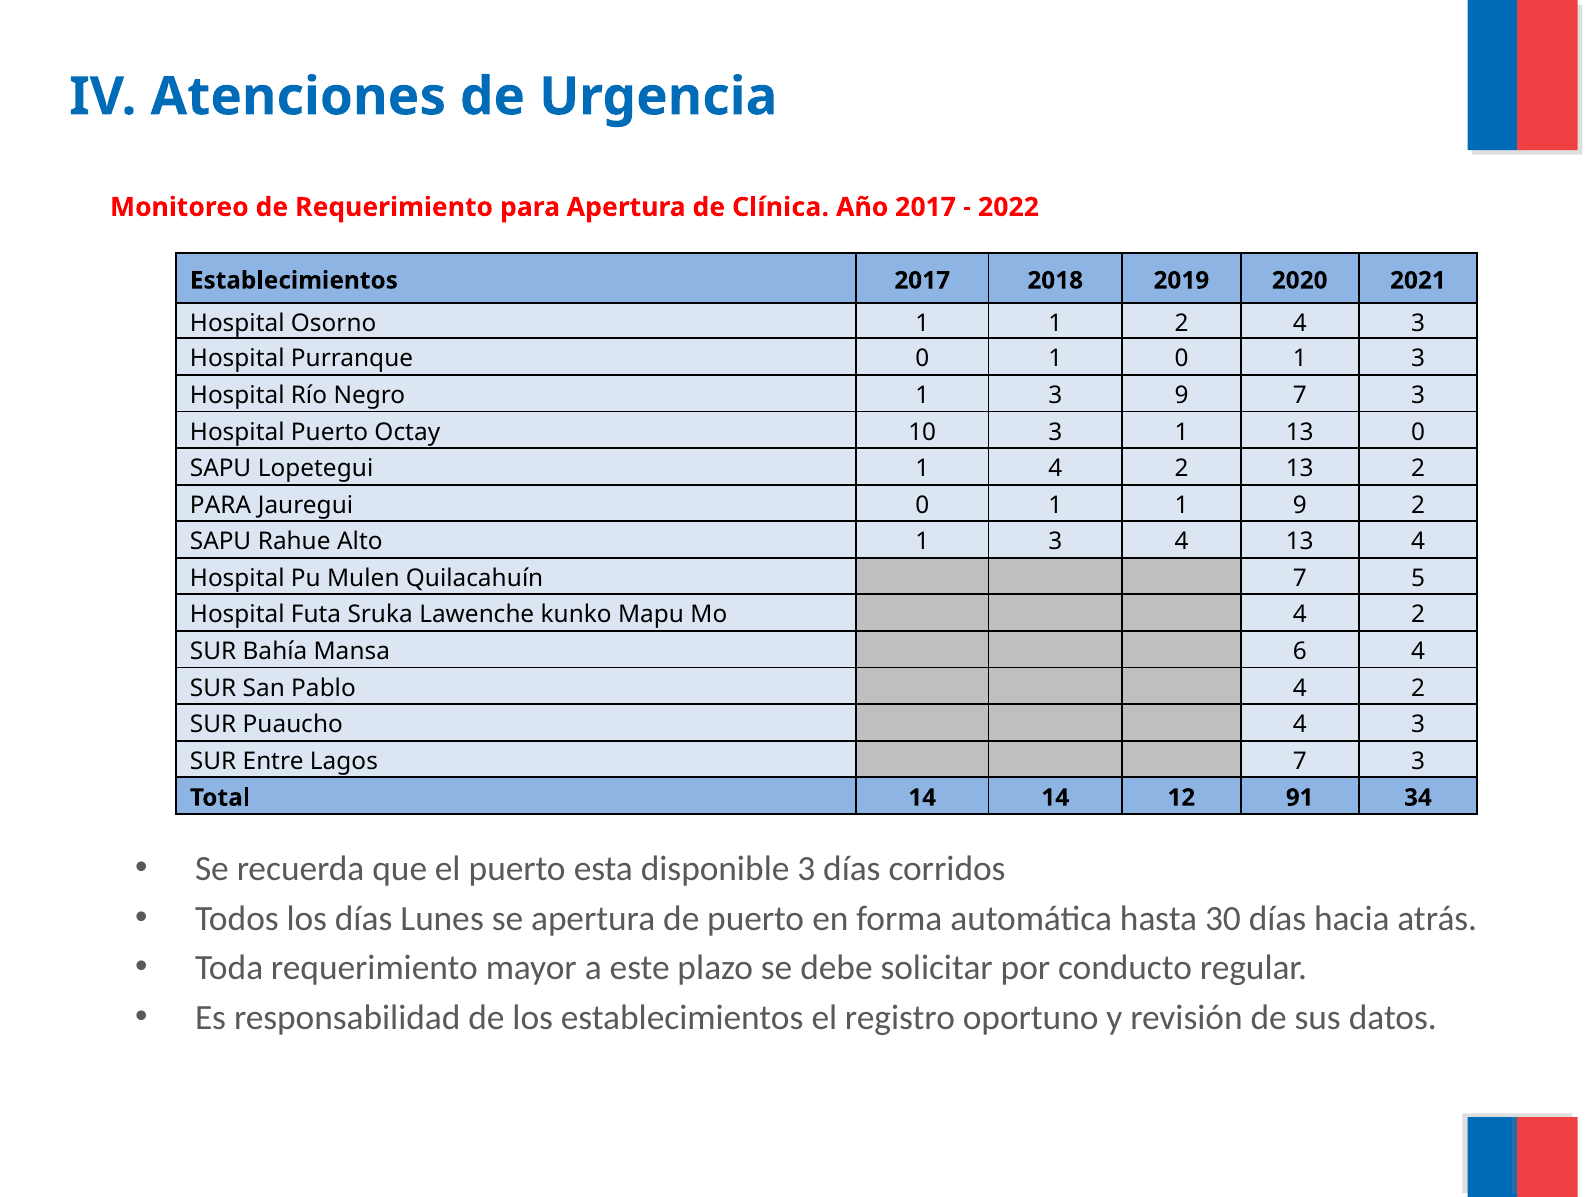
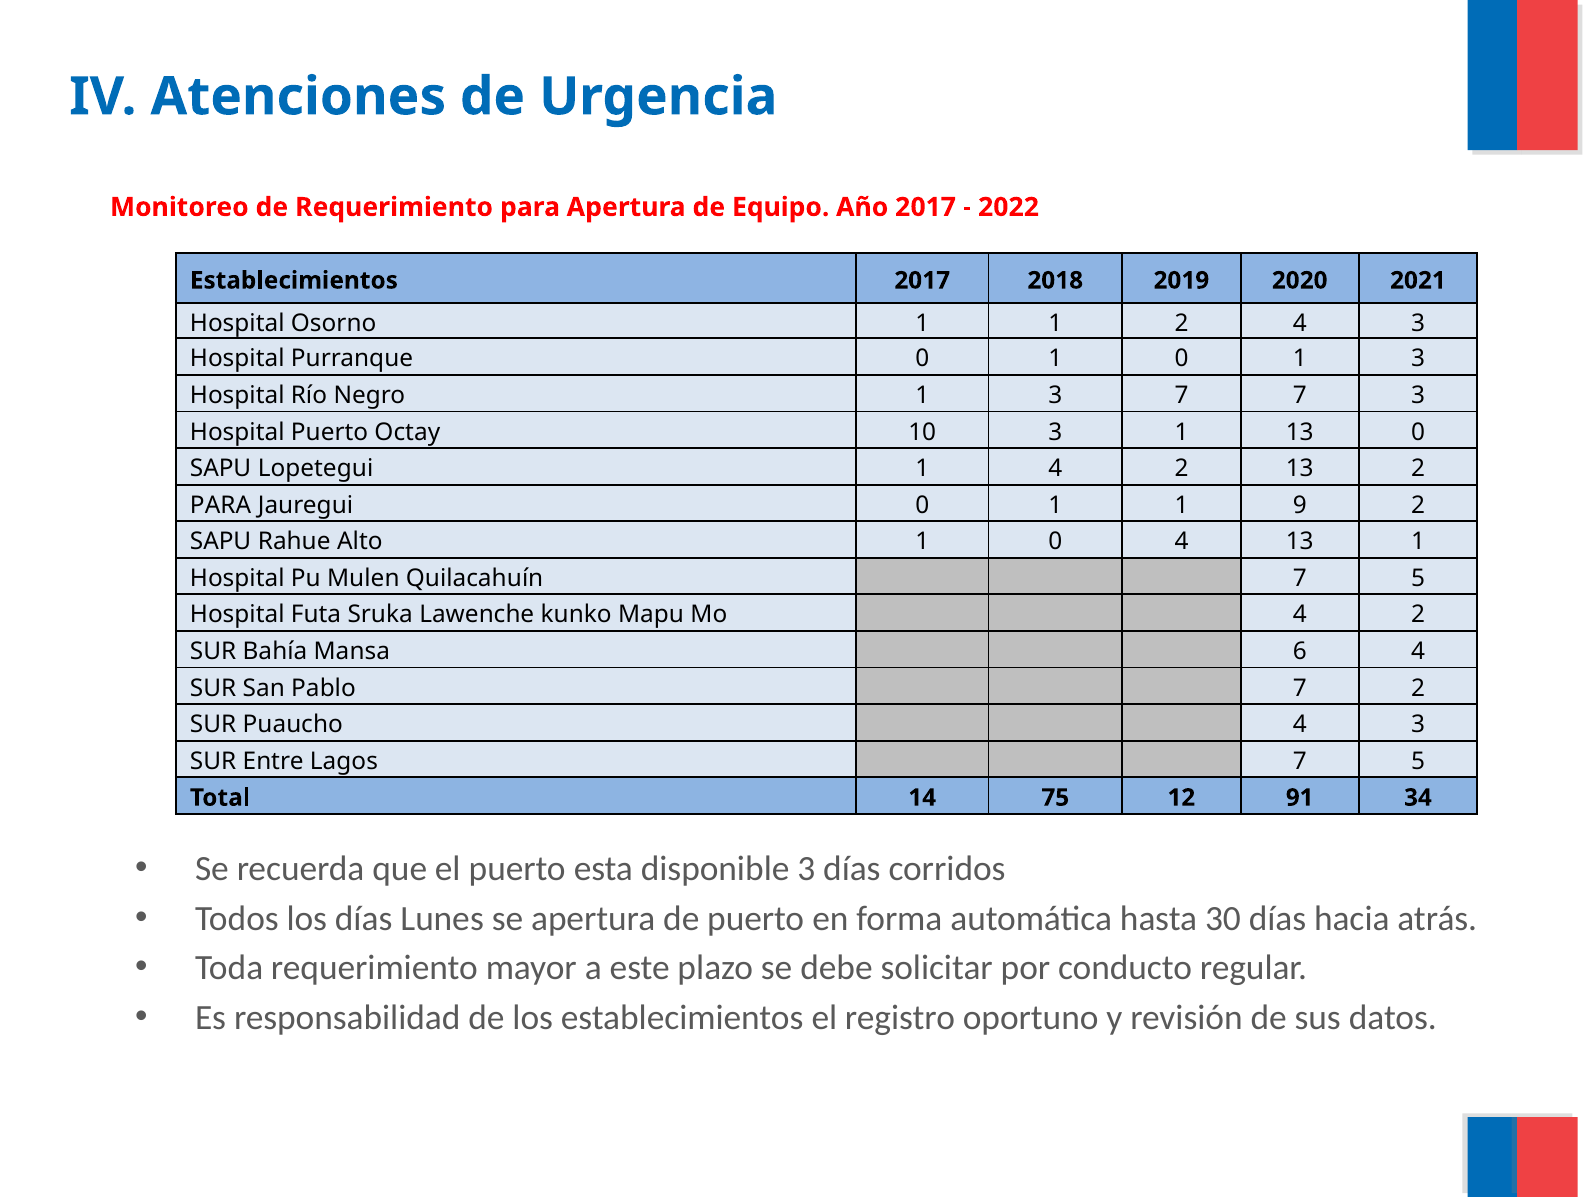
Clínica: Clínica -> Equipo
3 9: 9 -> 7
Alto 1 3: 3 -> 0
13 4: 4 -> 1
Pablo 4: 4 -> 7
Lagos 7 3: 3 -> 5
14 14: 14 -> 75
